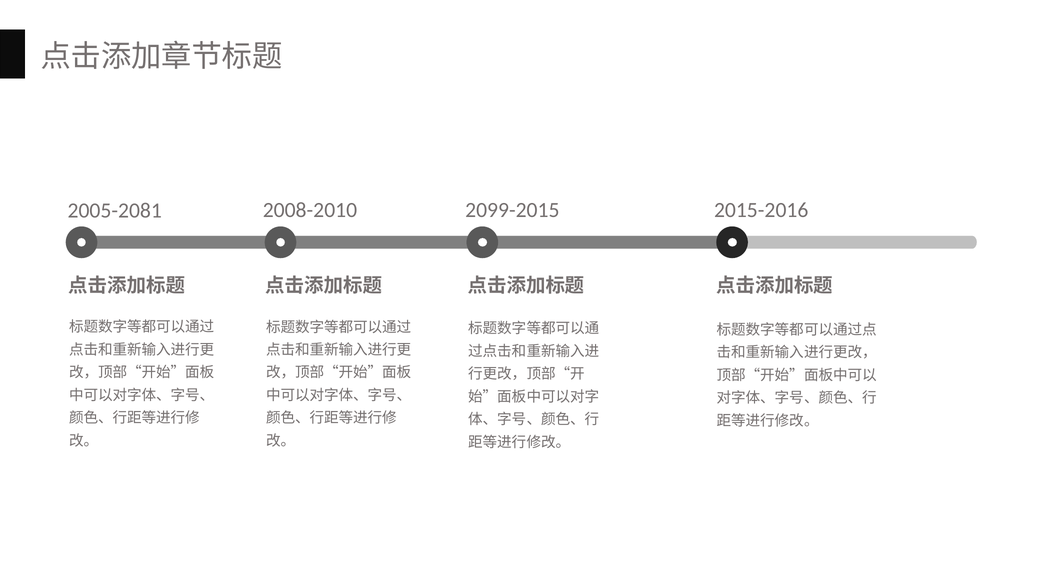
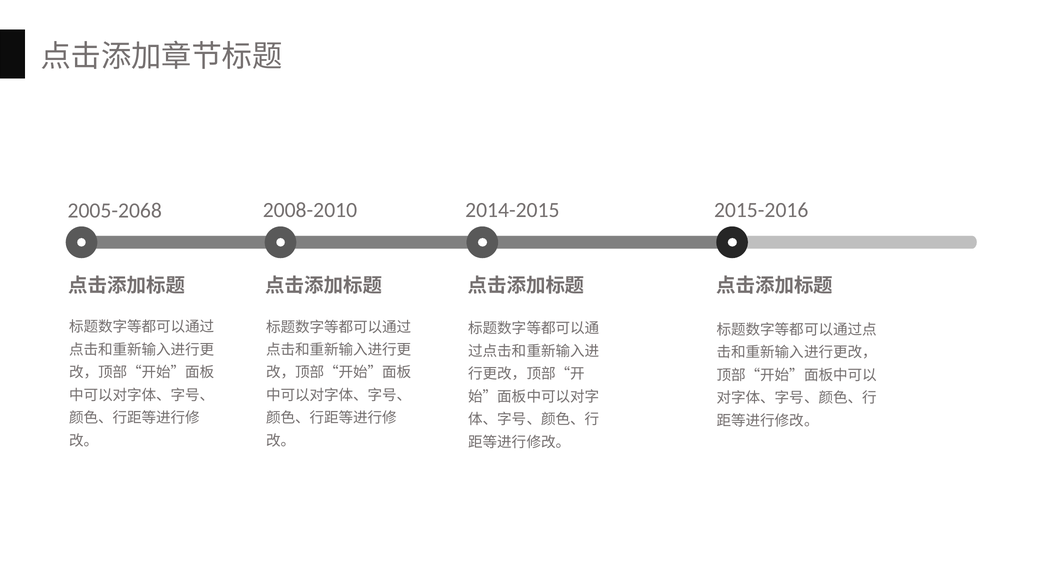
2005-2081: 2005-2081 -> 2005-2068
2099-2015: 2099-2015 -> 2014-2015
